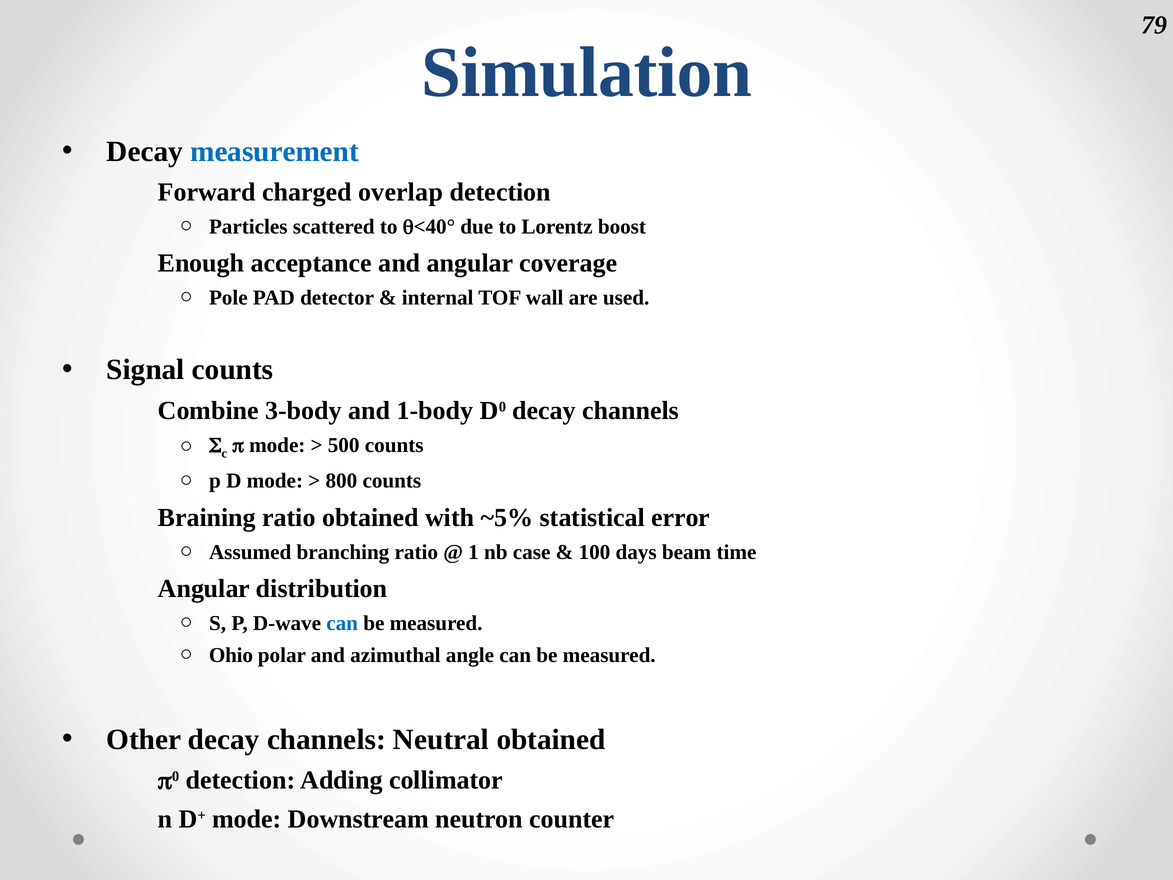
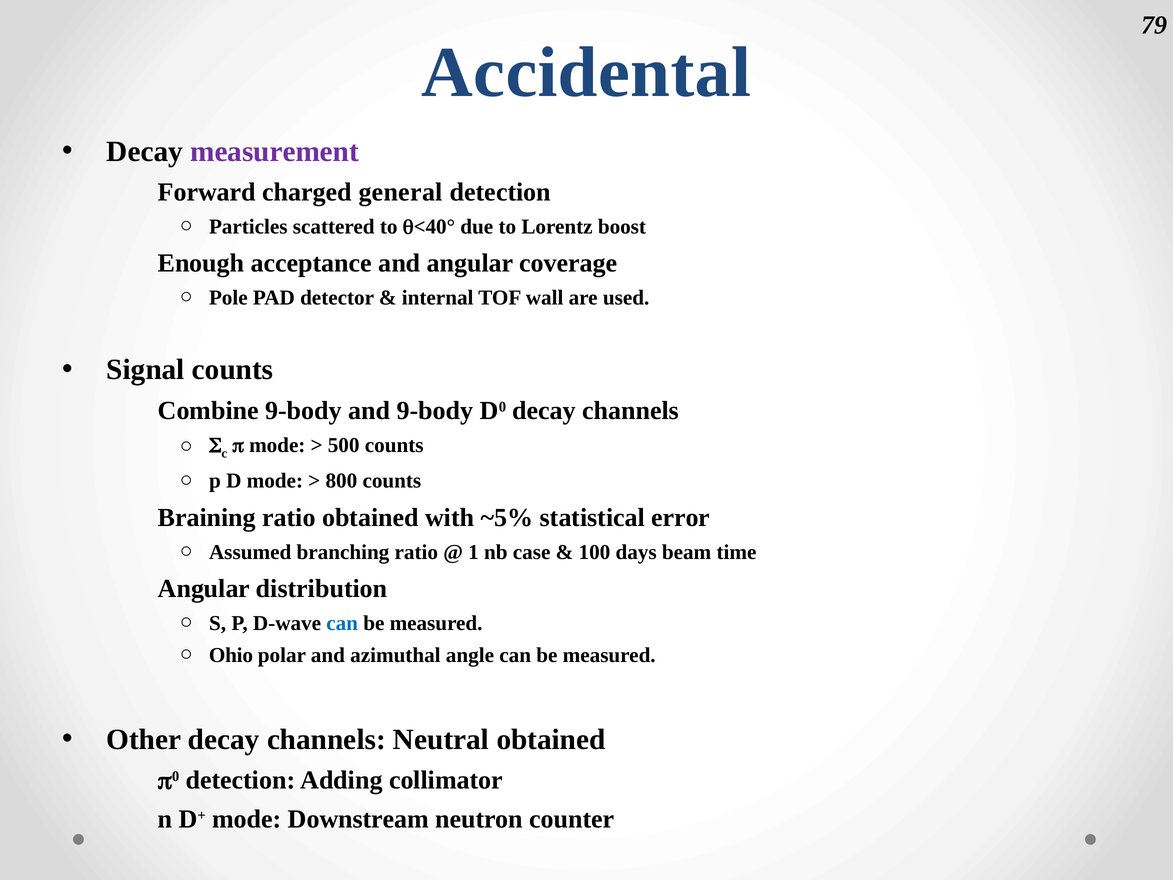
Simulation: Simulation -> Accidental
measurement colour: blue -> purple
overlap: overlap -> general
Combine 3-body: 3-body -> 9-body
and 1-body: 1-body -> 9-body
